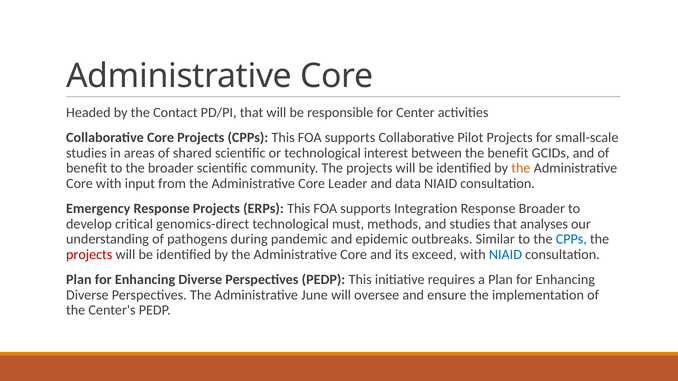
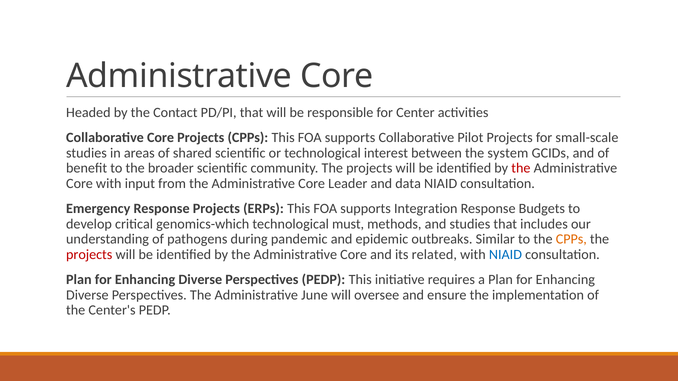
the benefit: benefit -> system
the at (521, 168) colour: orange -> red
Response Broader: Broader -> Budgets
genomics-direct: genomics-direct -> genomics-which
analyses: analyses -> includes
CPPs at (571, 239) colour: blue -> orange
exceed: exceed -> related
